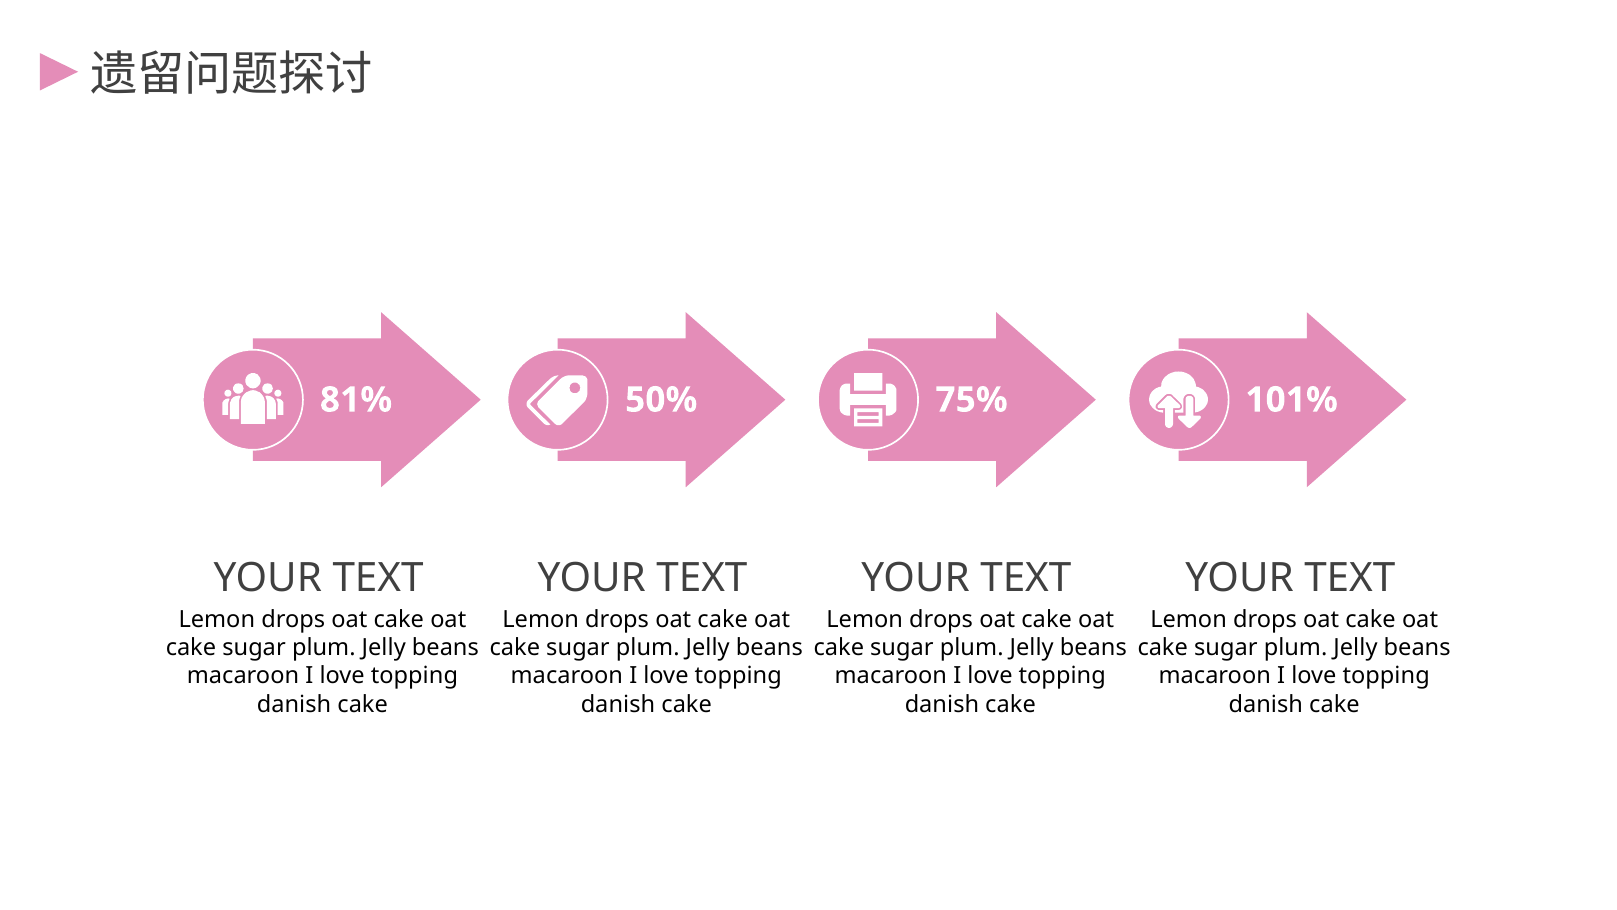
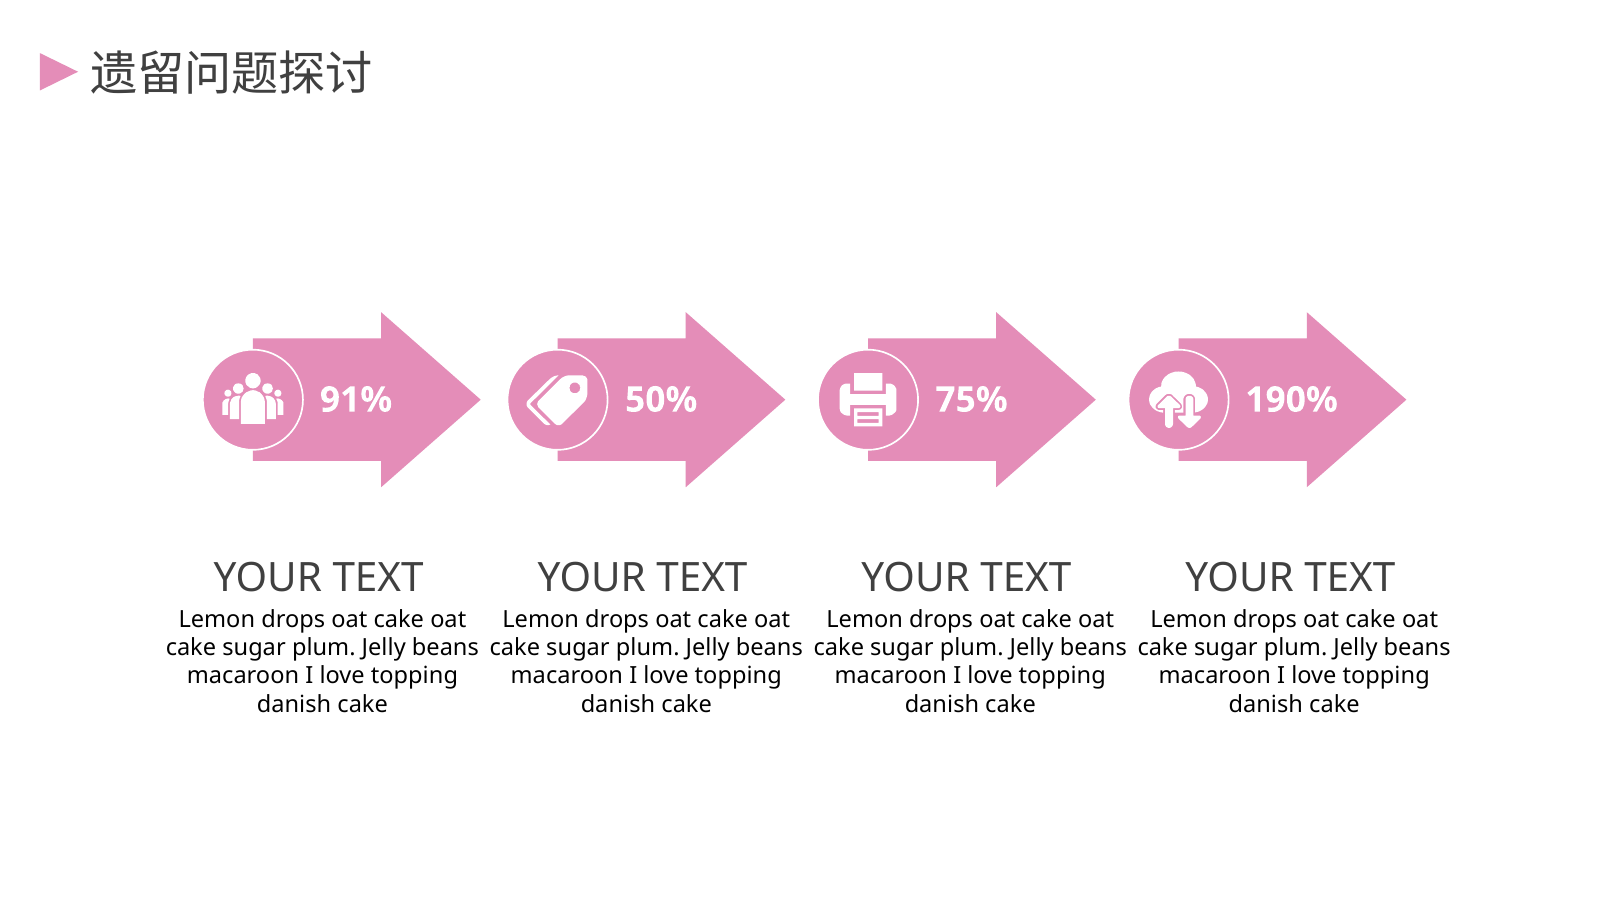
81%: 81% -> 91%
101%: 101% -> 190%
